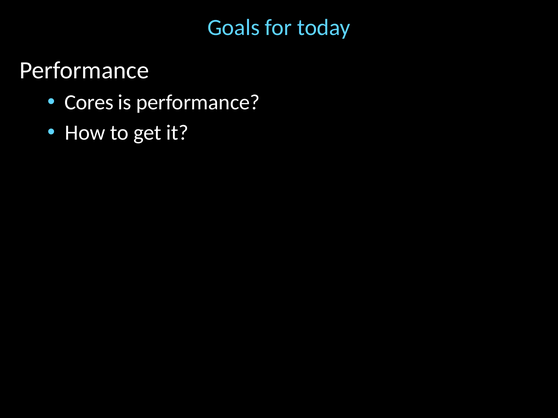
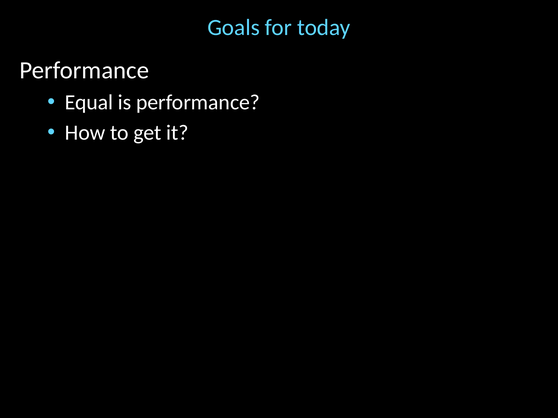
Cores: Cores -> Equal
